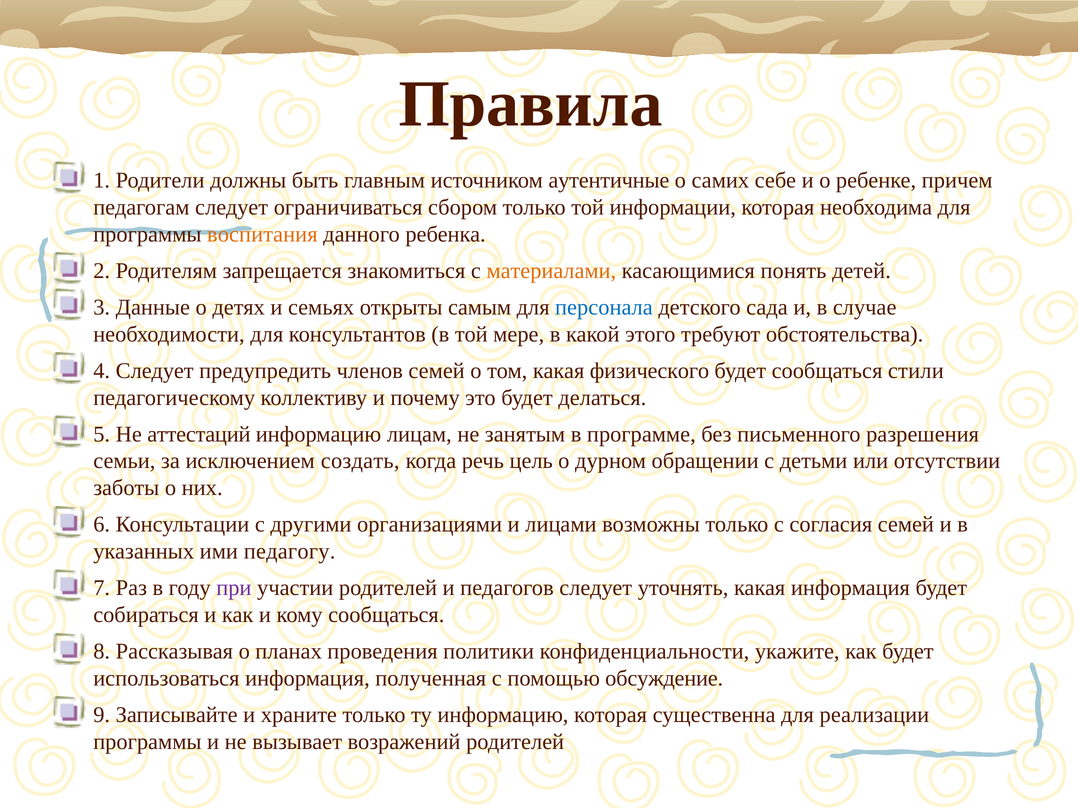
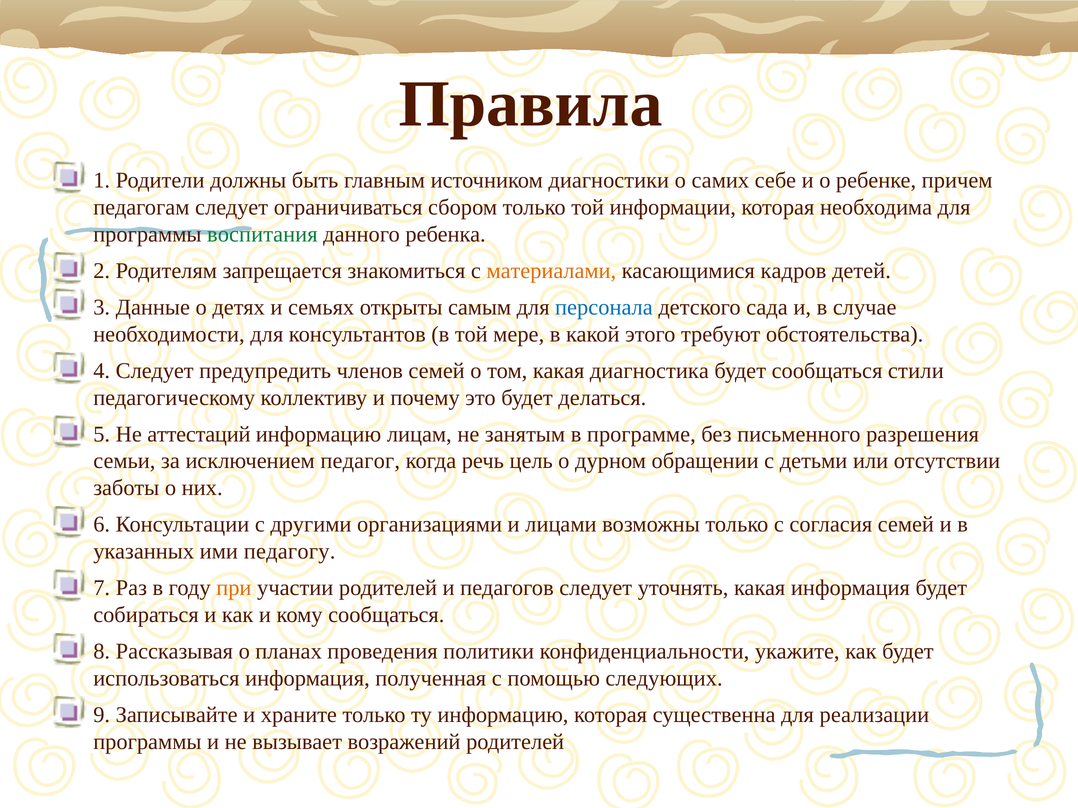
аутентичные: аутентичные -> диагностики
воспитания colour: orange -> green
понять: понять -> кадров
физического: физического -> диагностика
создать: создать -> педагог
при colour: purple -> orange
обсуждение: обсуждение -> следующих
